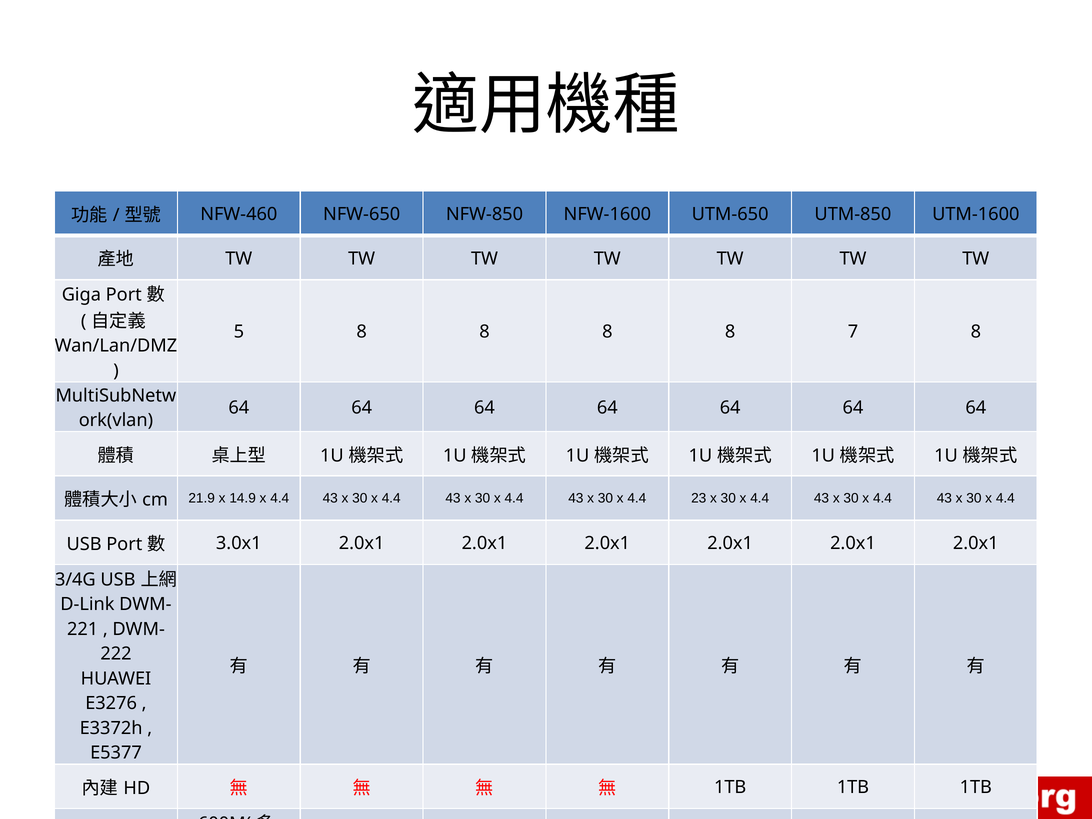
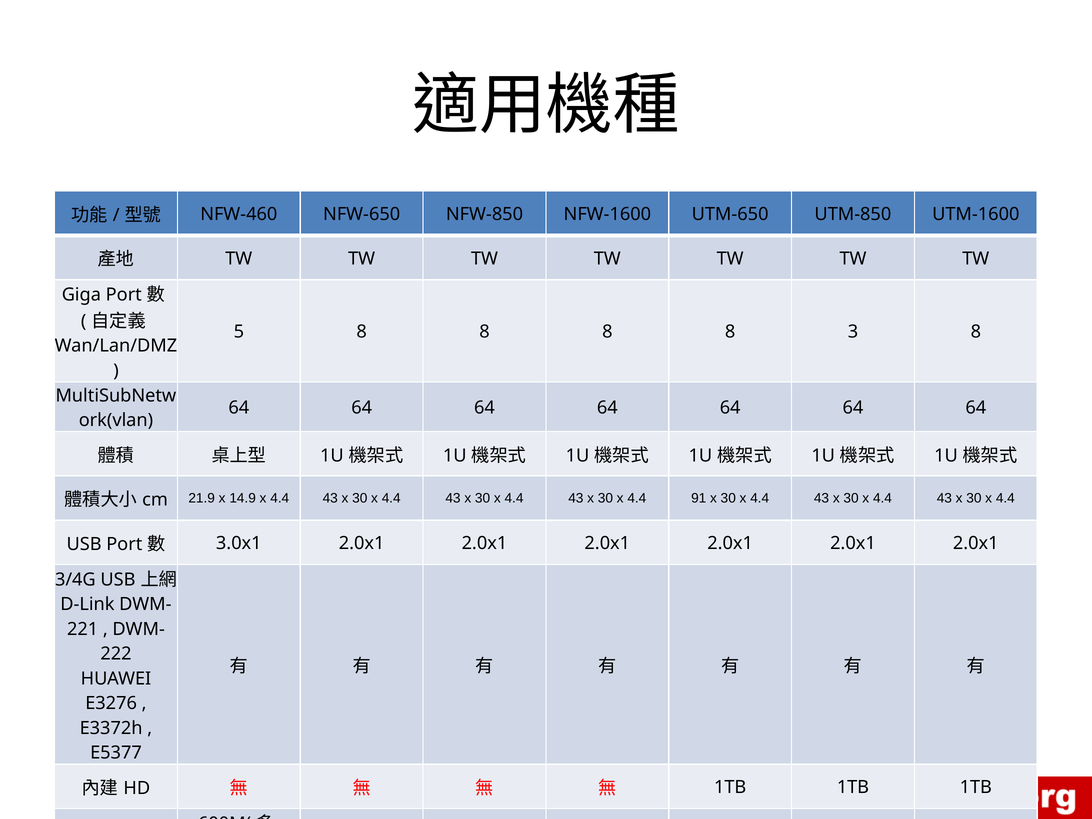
7: 7 -> 3
23: 23 -> 91
